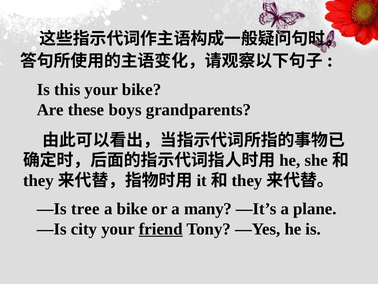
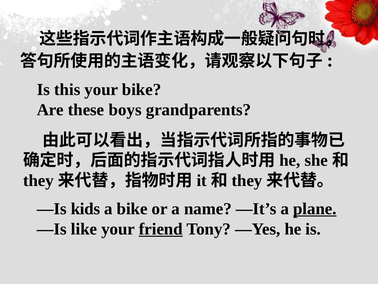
tree: tree -> kids
many: many -> name
plane underline: none -> present
city: city -> like
